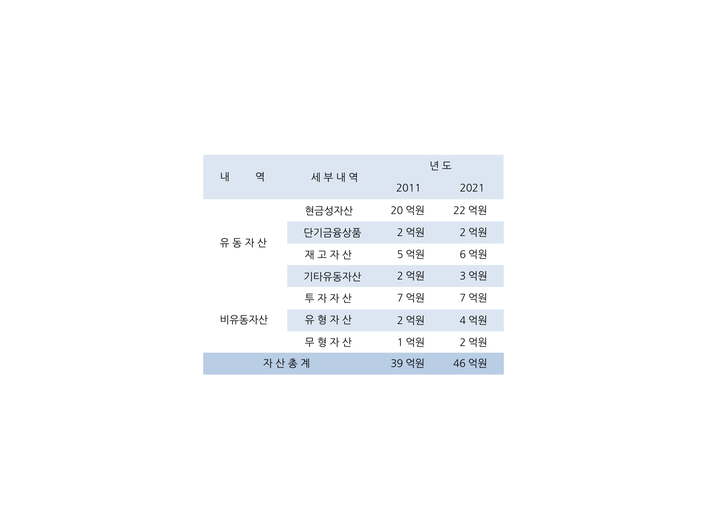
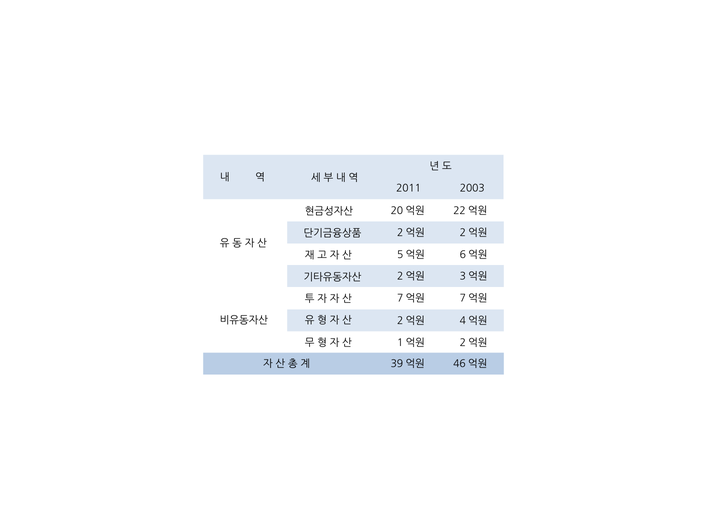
2021: 2021 -> 2003
